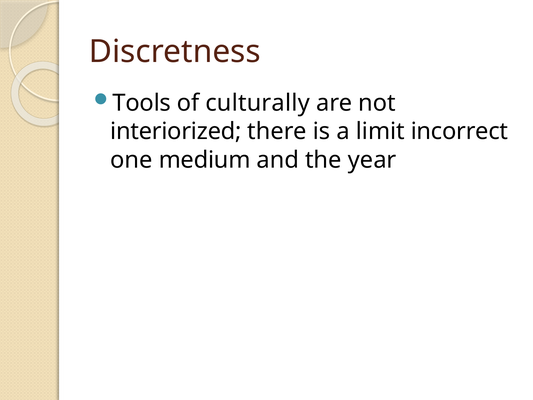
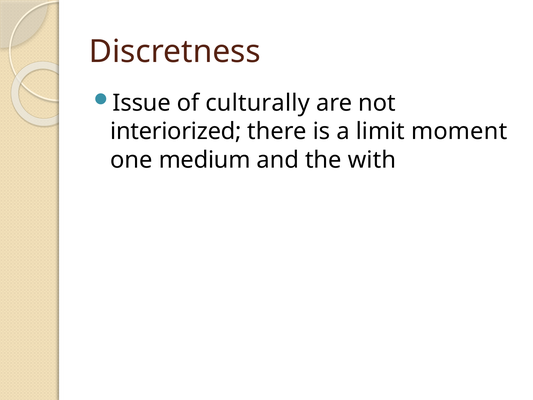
Tools: Tools -> Issue
incorrect: incorrect -> moment
year: year -> with
